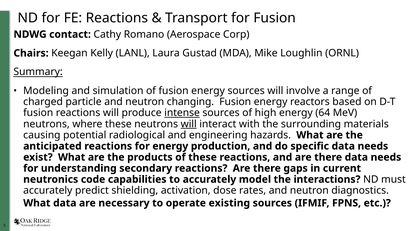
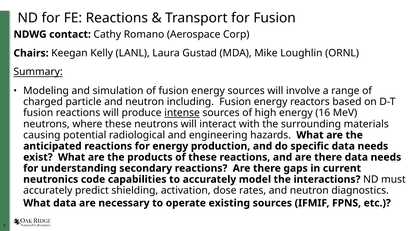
changing: changing -> including
64: 64 -> 16
will at (189, 124) underline: present -> none
